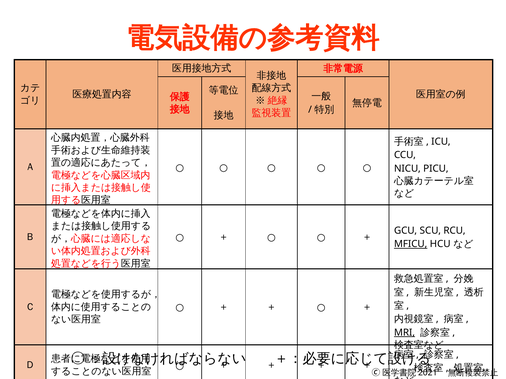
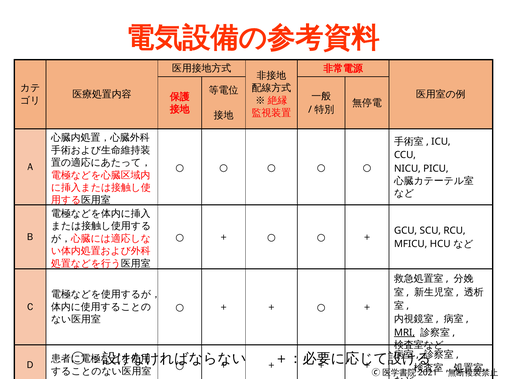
MFICU underline: present -> none
